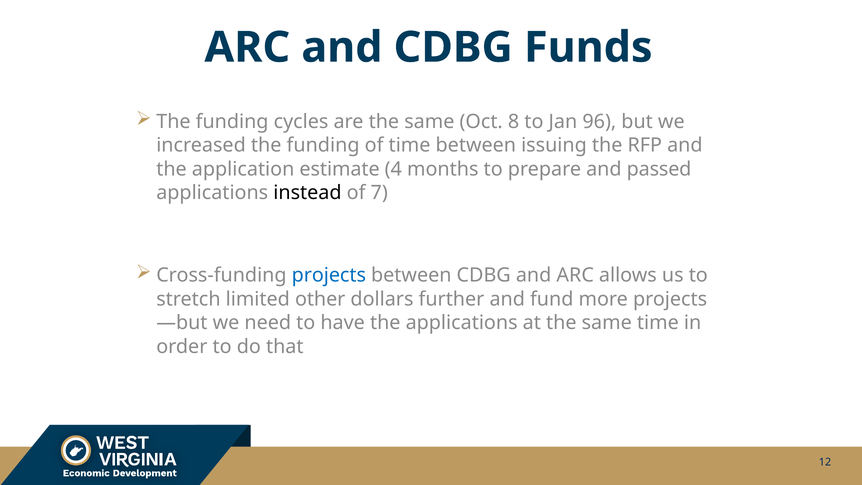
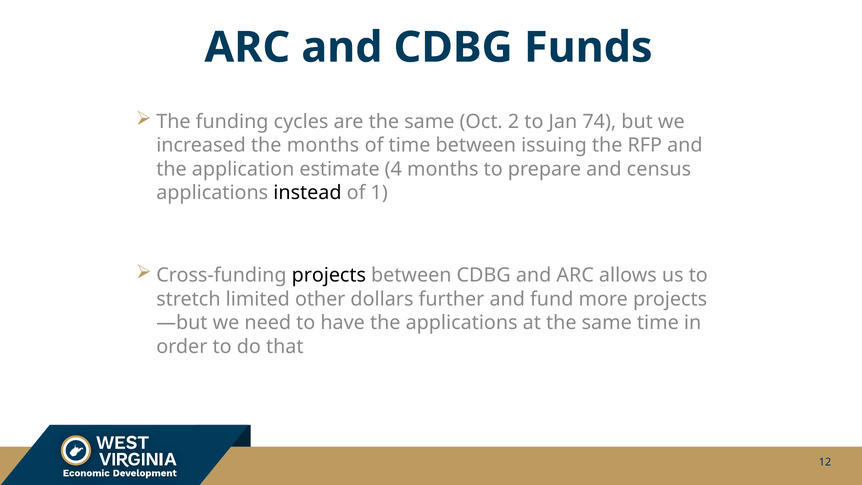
8: 8 -> 2
96: 96 -> 74
increased the funding: funding -> months
passed: passed -> census
7: 7 -> 1
projects at (329, 275) colour: blue -> black
